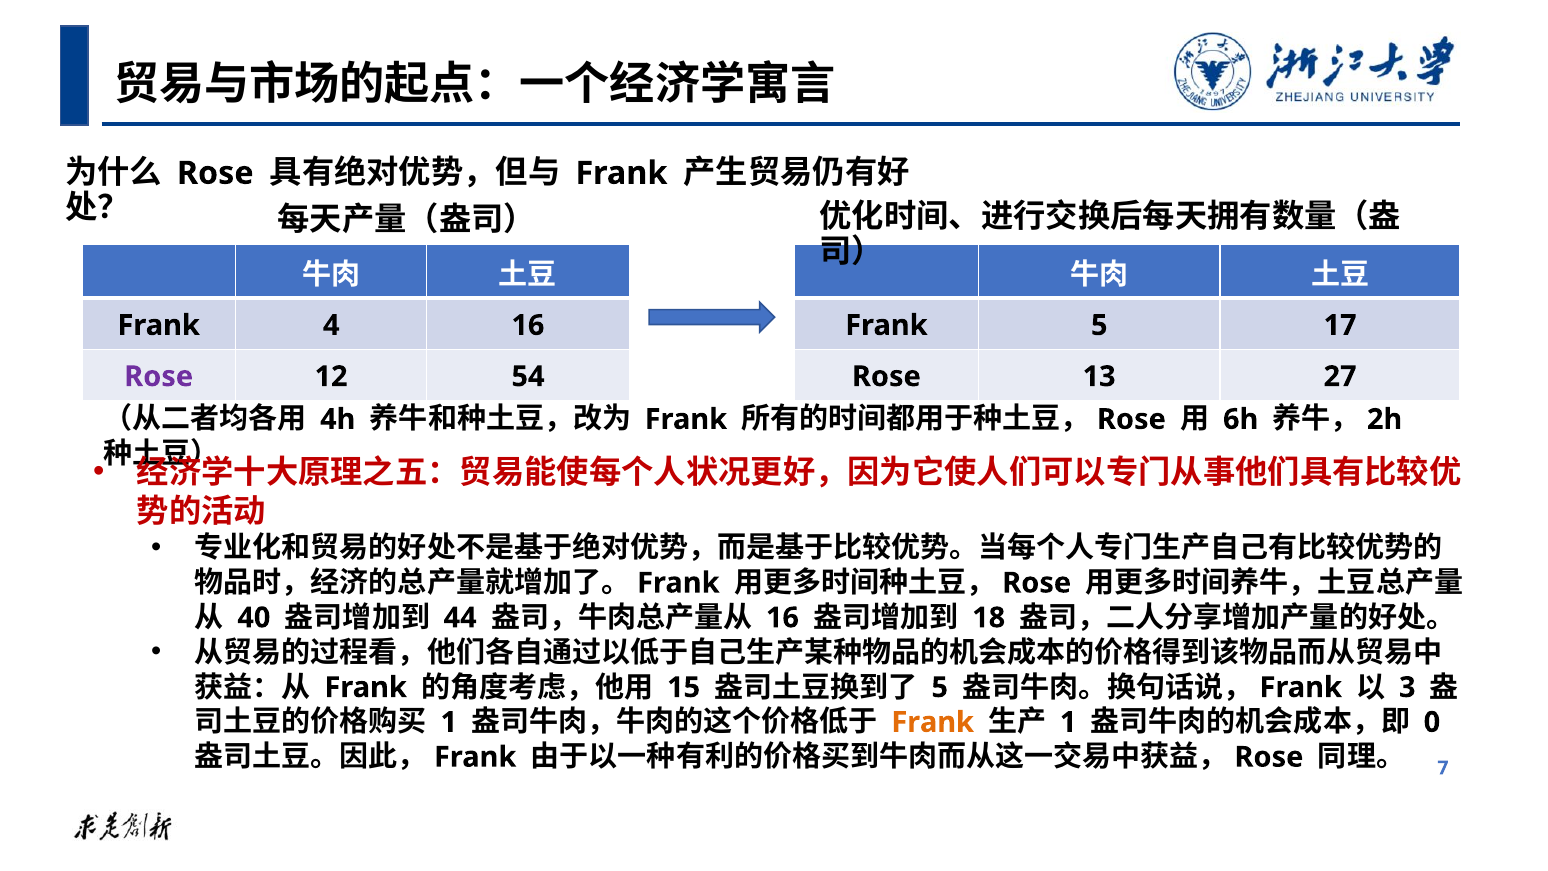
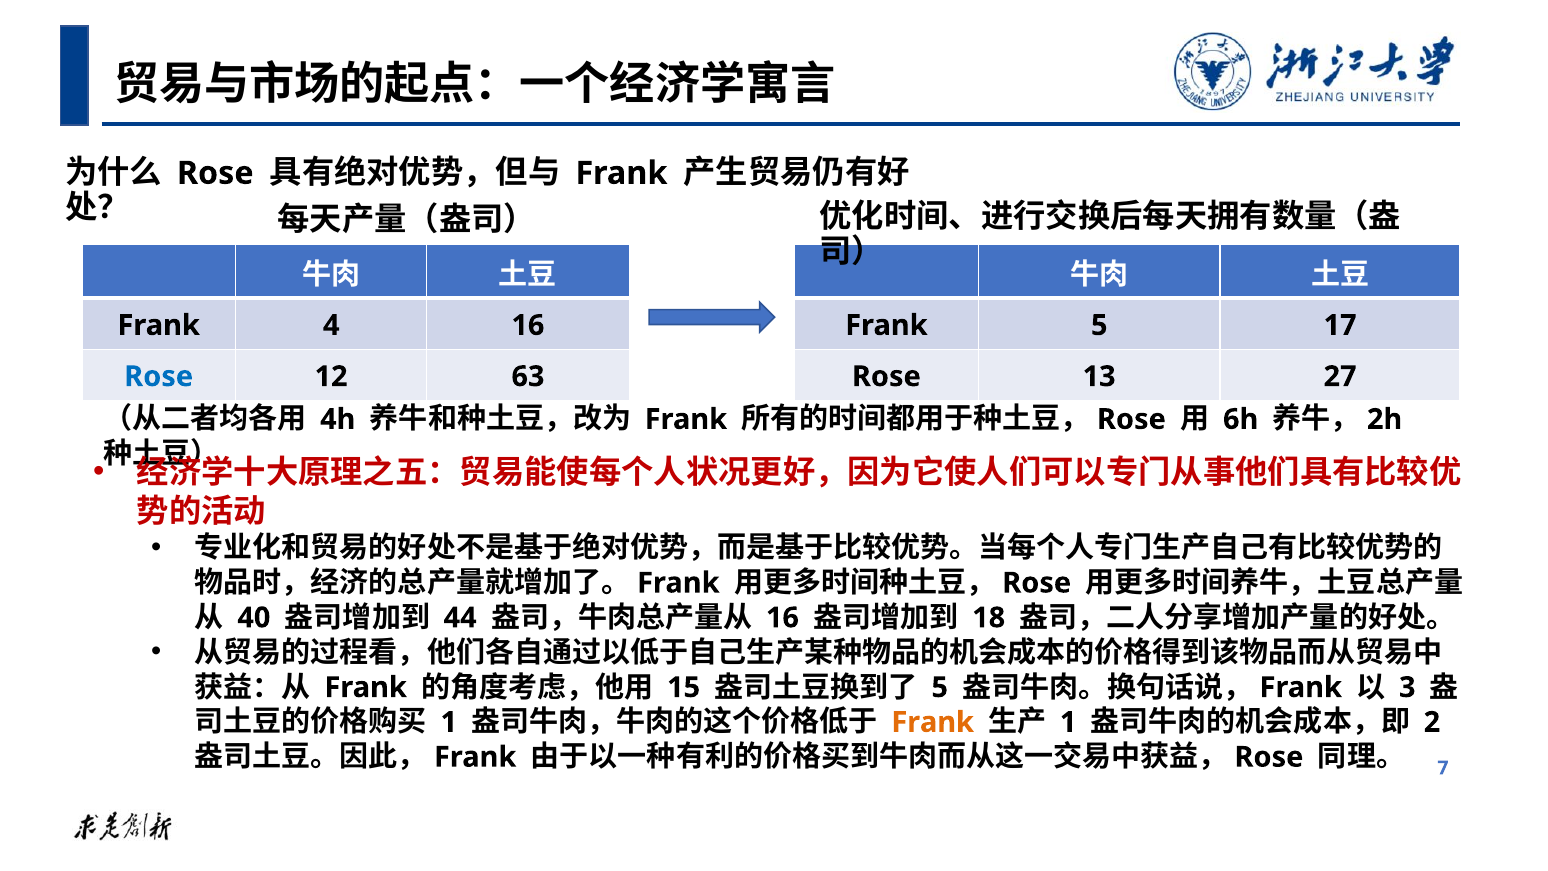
Rose at (159, 376) colour: purple -> blue
54: 54 -> 63
0: 0 -> 2
